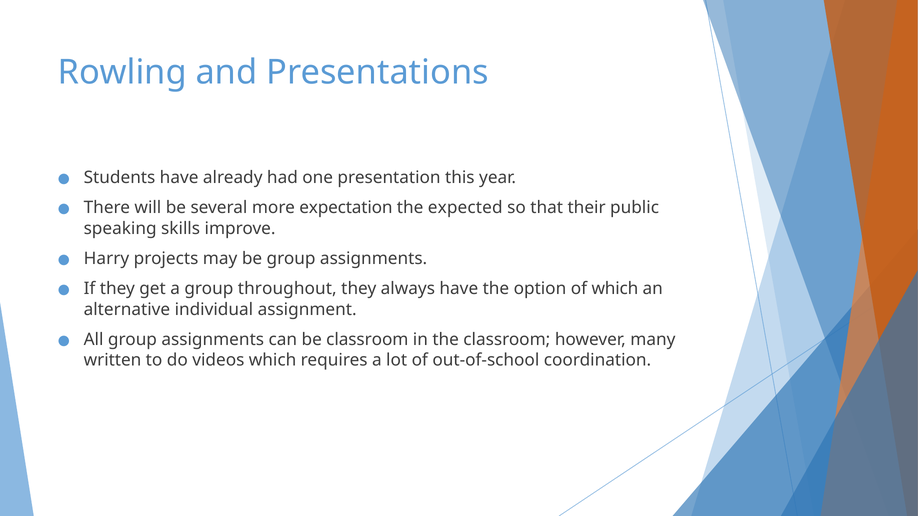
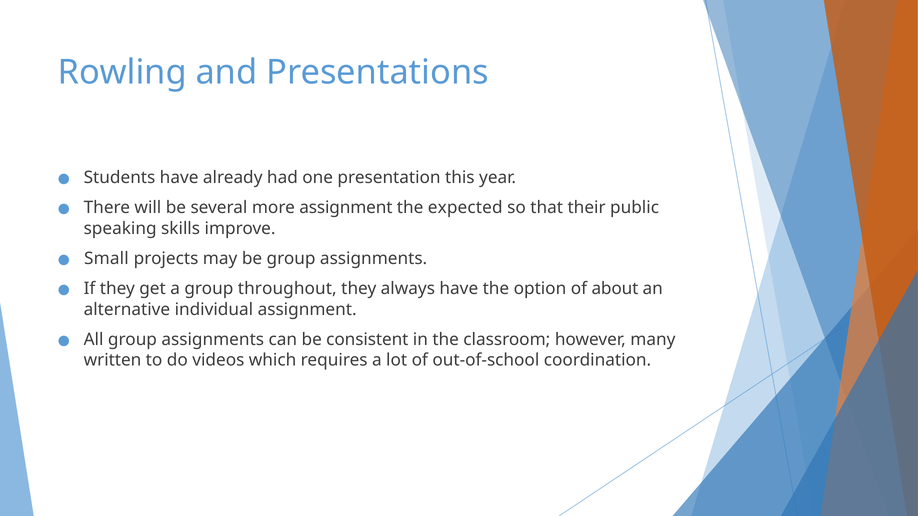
more expectation: expectation -> assignment
Harry: Harry -> Small
of which: which -> about
be classroom: classroom -> consistent
